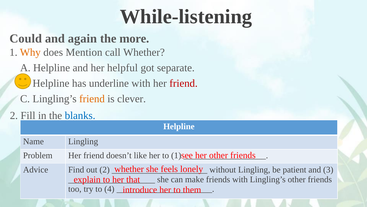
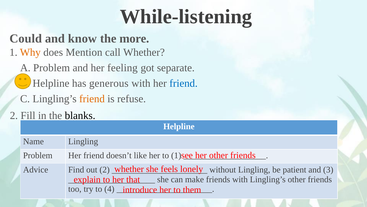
again: again -> know
A Helpline: Helpline -> Problem
helpful: helpful -> feeling
underline: underline -> generous
friend at (184, 83) colour: red -> blue
clever: clever -> refuse
blanks colour: blue -> black
